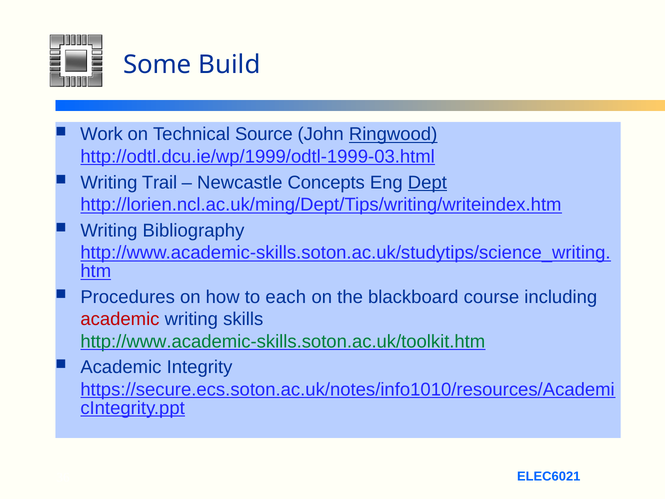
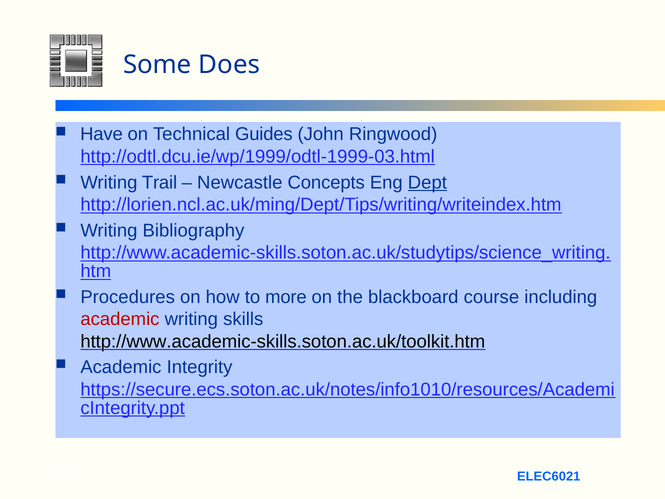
Build: Build -> Does
Work: Work -> Have
Source: Source -> Guides
Ringwood underline: present -> none
each: each -> more
http://www.academic-skills.soton.ac.uk/toolkit.htm colour: green -> black
